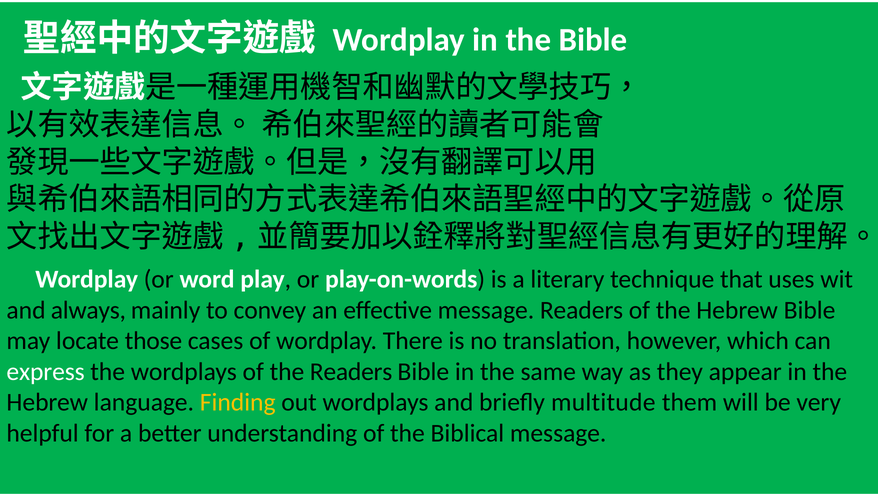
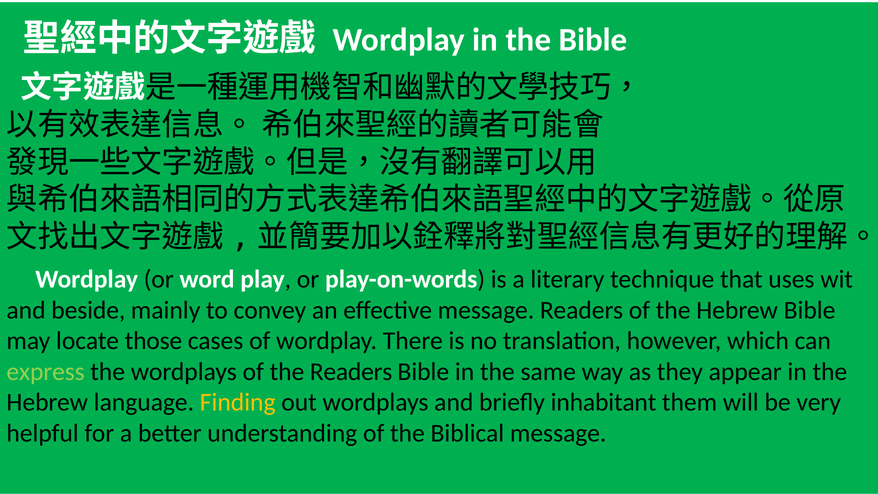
always: always -> beside
express colour: white -> light green
multitude: multitude -> inhabitant
